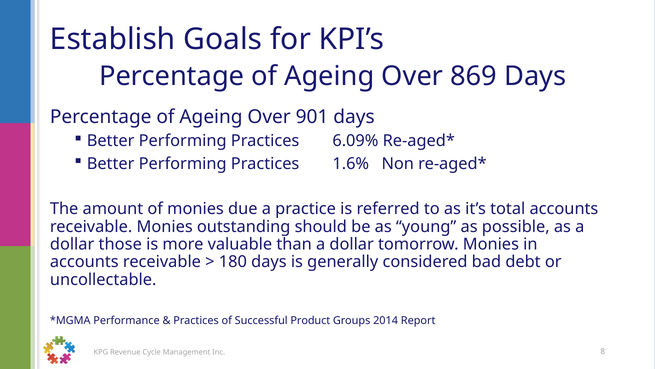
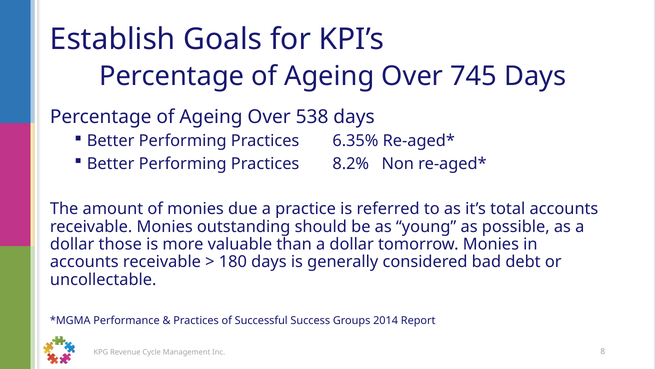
869: 869 -> 745
901: 901 -> 538
6.09%: 6.09% -> 6.35%
1.6%: 1.6% -> 8.2%
Product: Product -> Success
